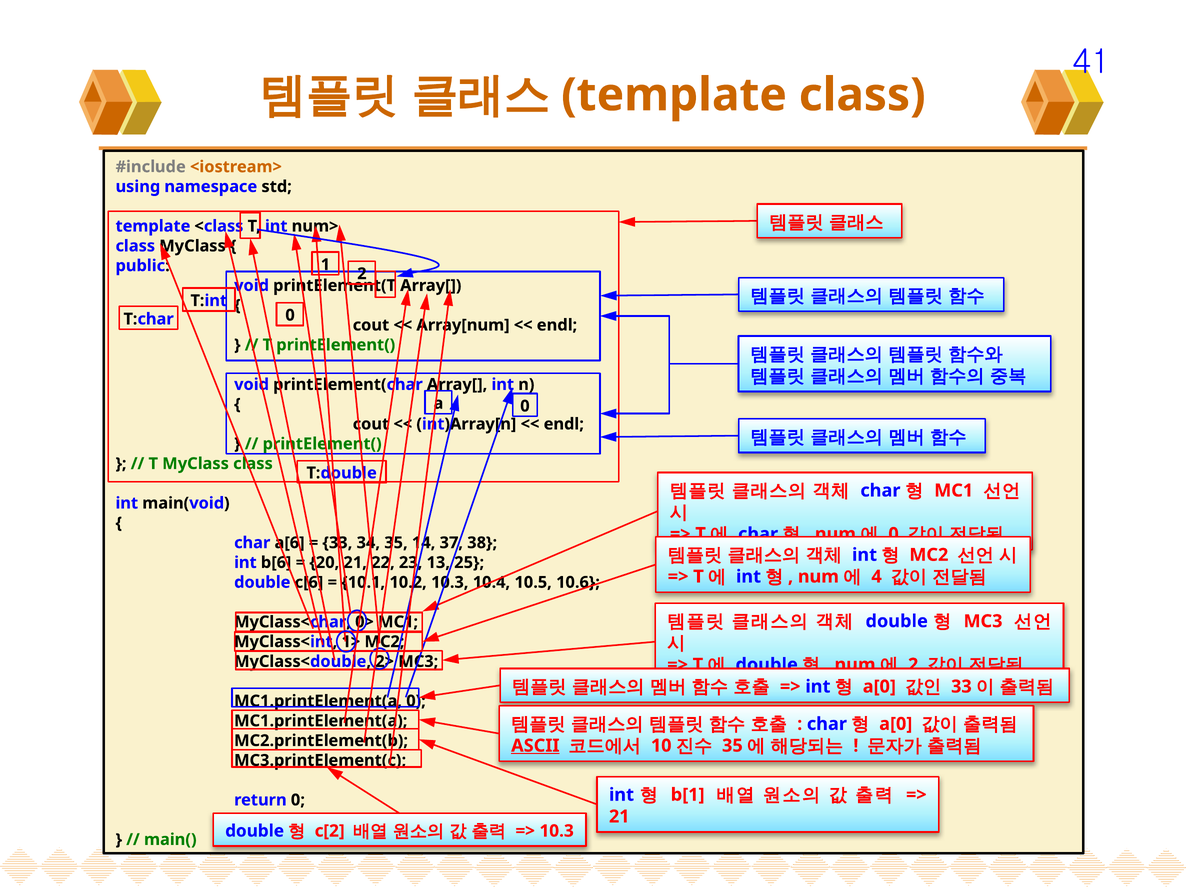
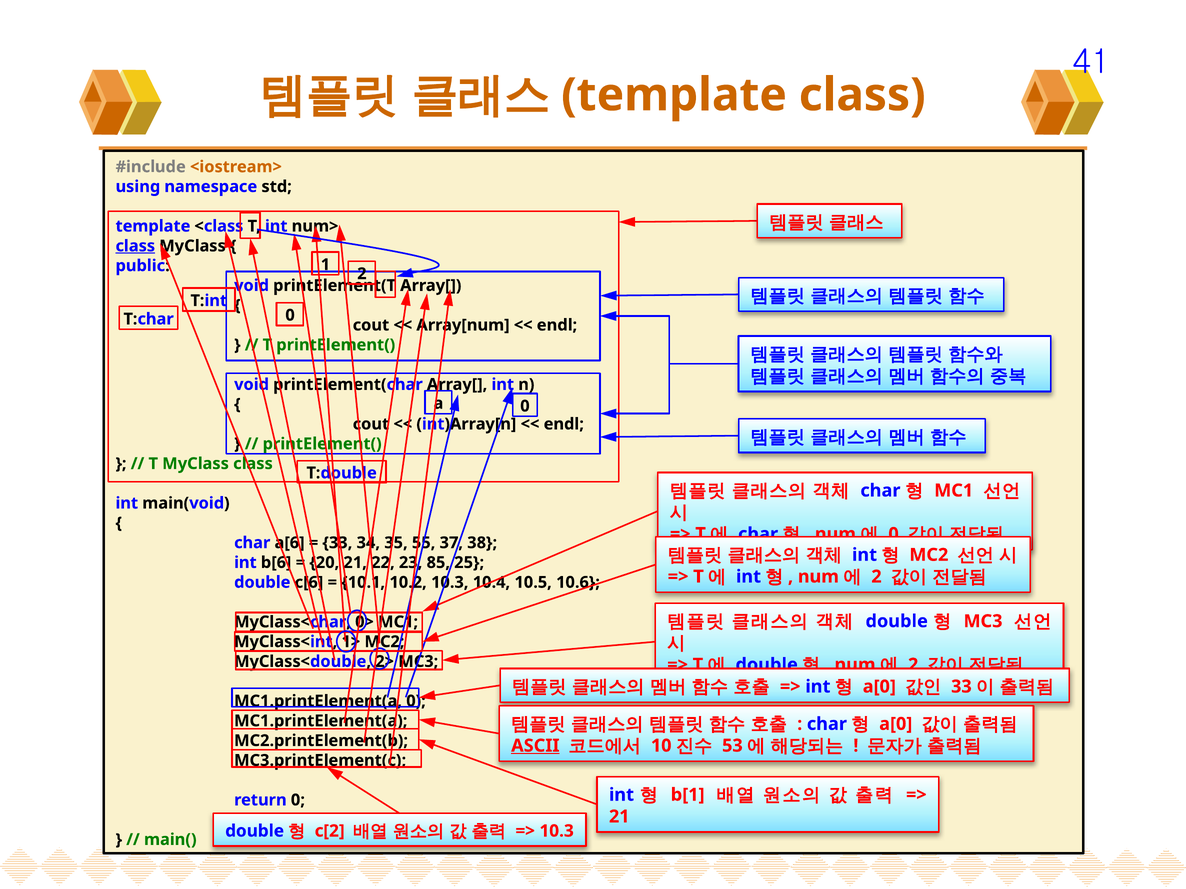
class at (135, 246) underline: none -> present
14: 14 -> 55
13: 13 -> 85
4 at (877, 577): 4 -> 2
35 at (732, 746): 35 -> 53
